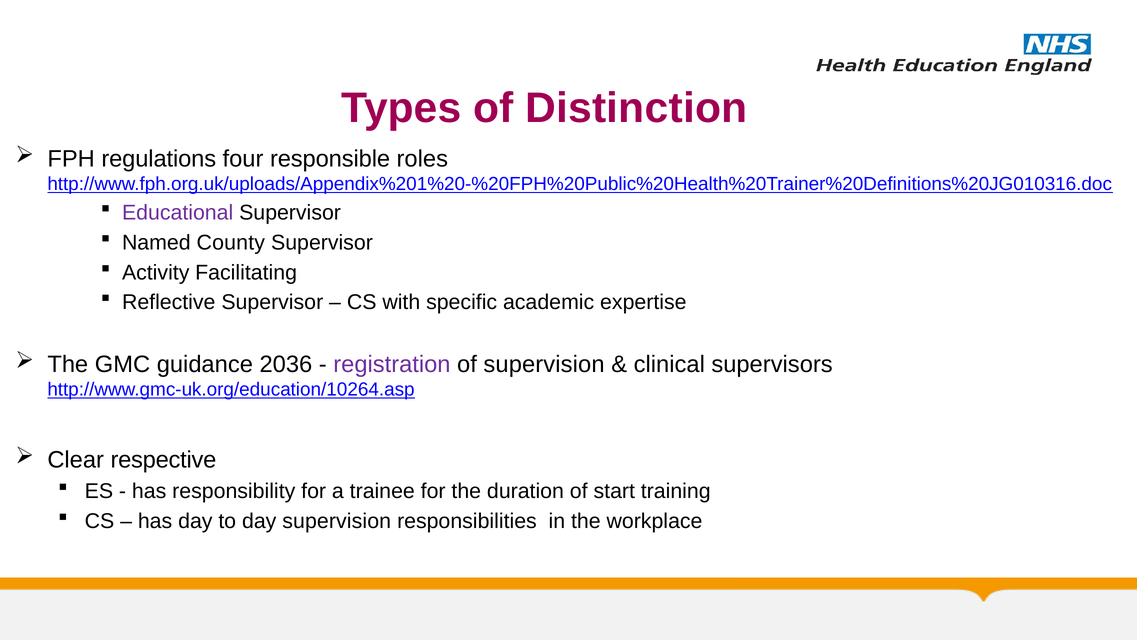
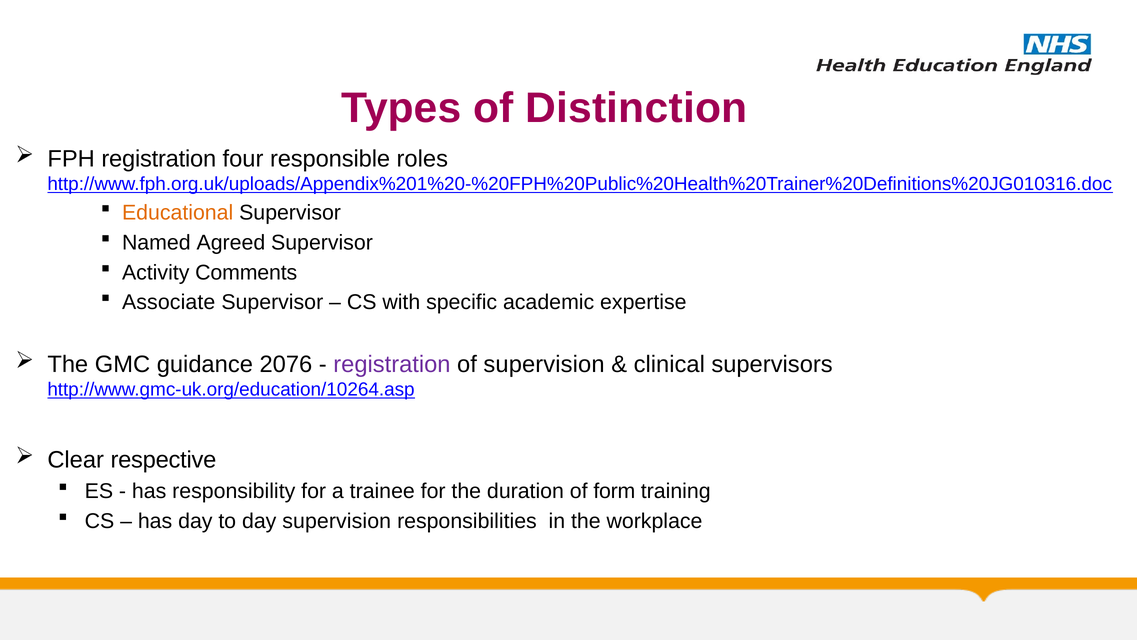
FPH regulations: regulations -> registration
Educational colour: purple -> orange
County: County -> Agreed
Facilitating: Facilitating -> Comments
Reflective: Reflective -> Associate
2036: 2036 -> 2076
start: start -> form
